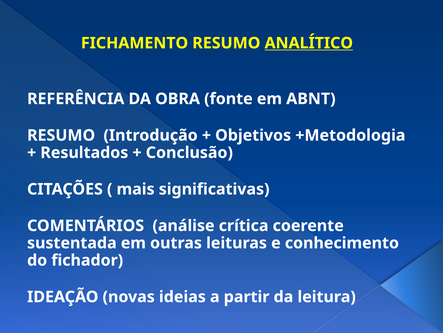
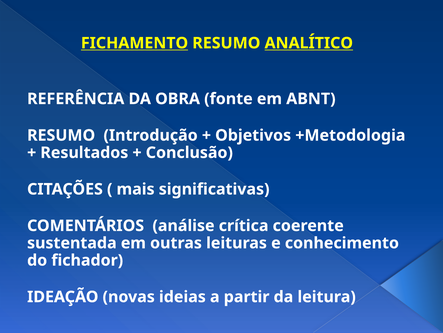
FICHAMENTO underline: none -> present
